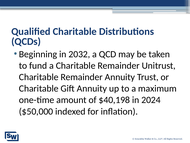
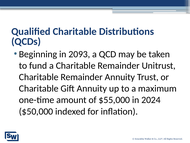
2032: 2032 -> 2093
$40,198: $40,198 -> $55,000
